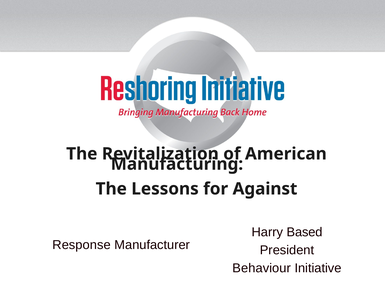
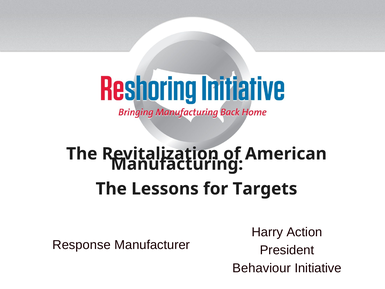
Against: Against -> Targets
Based: Based -> Action
